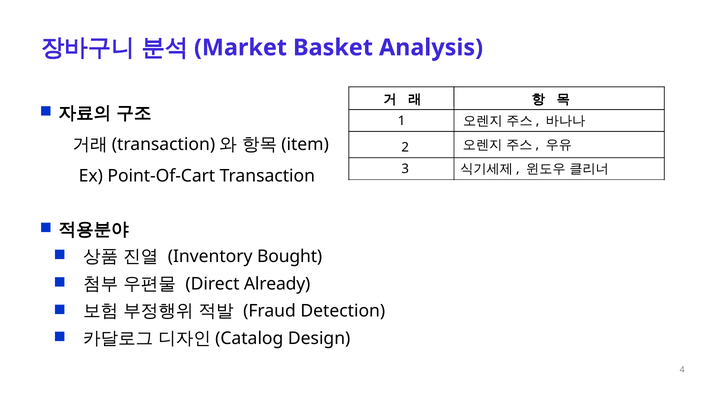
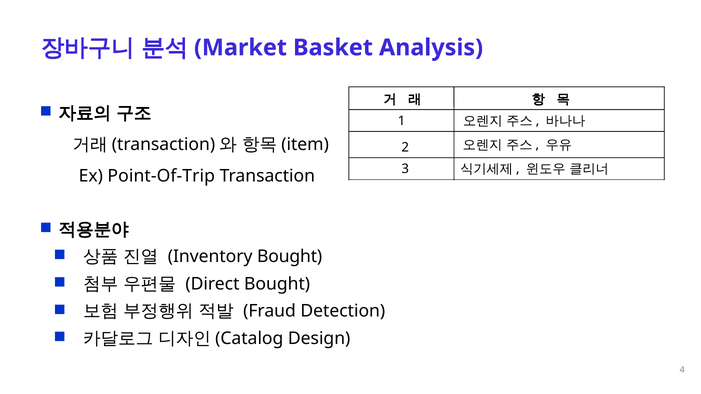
Point-Of-Cart: Point-Of-Cart -> Point-Of-Trip
Direct Already: Already -> Bought
